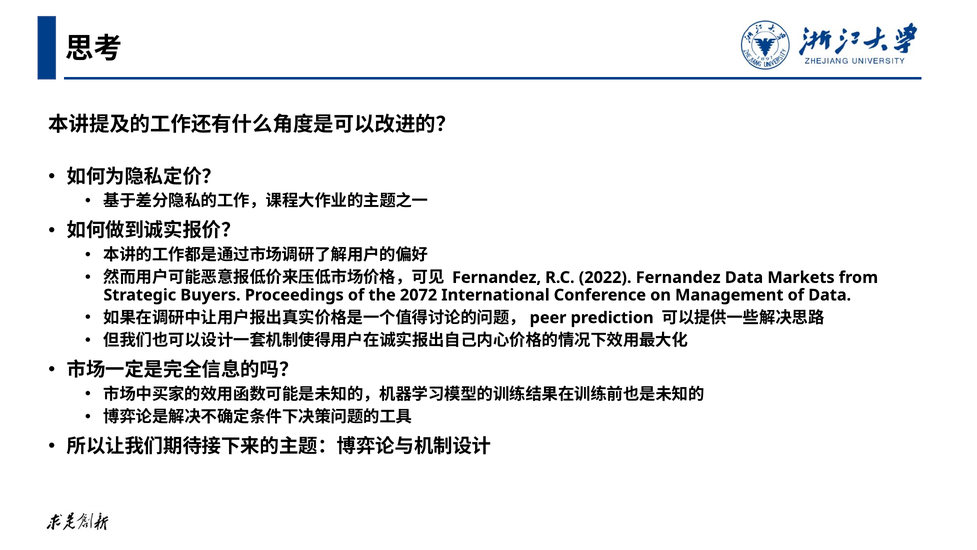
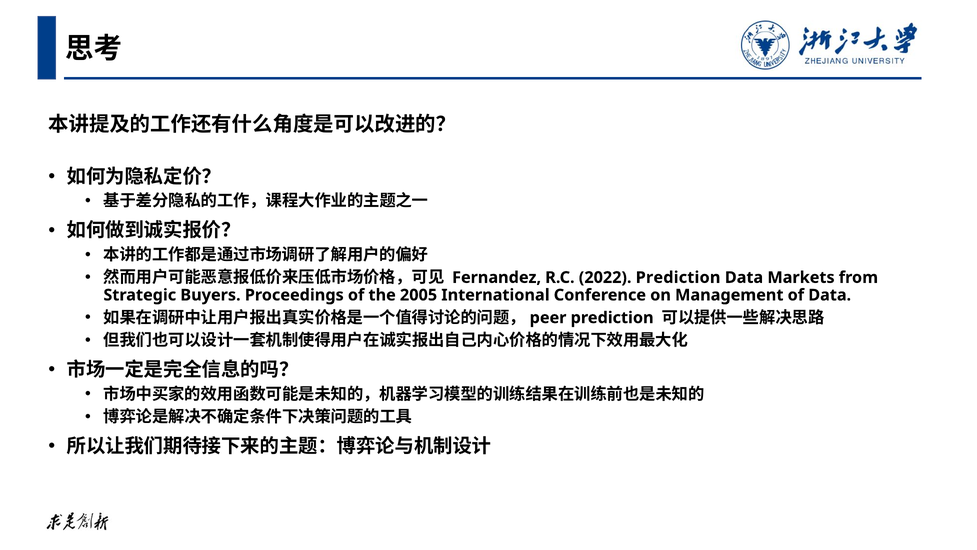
2022 Fernandez: Fernandez -> Prediction
2072: 2072 -> 2005
